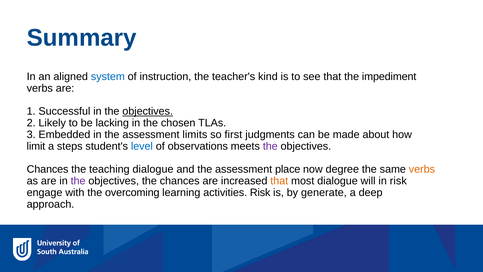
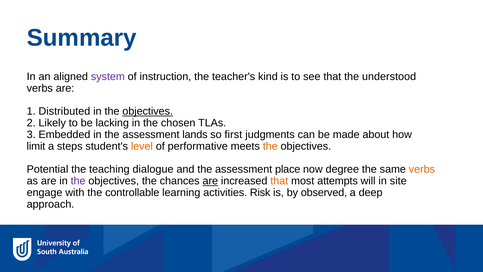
system colour: blue -> purple
impediment: impediment -> understood
Successful: Successful -> Distributed
limits: limits -> lands
level colour: blue -> orange
observations: observations -> performative
the at (270, 146) colour: purple -> orange
Chances at (48, 169): Chances -> Potential
are at (210, 181) underline: none -> present
most dialogue: dialogue -> attempts
in risk: risk -> site
overcoming: overcoming -> controllable
generate: generate -> observed
